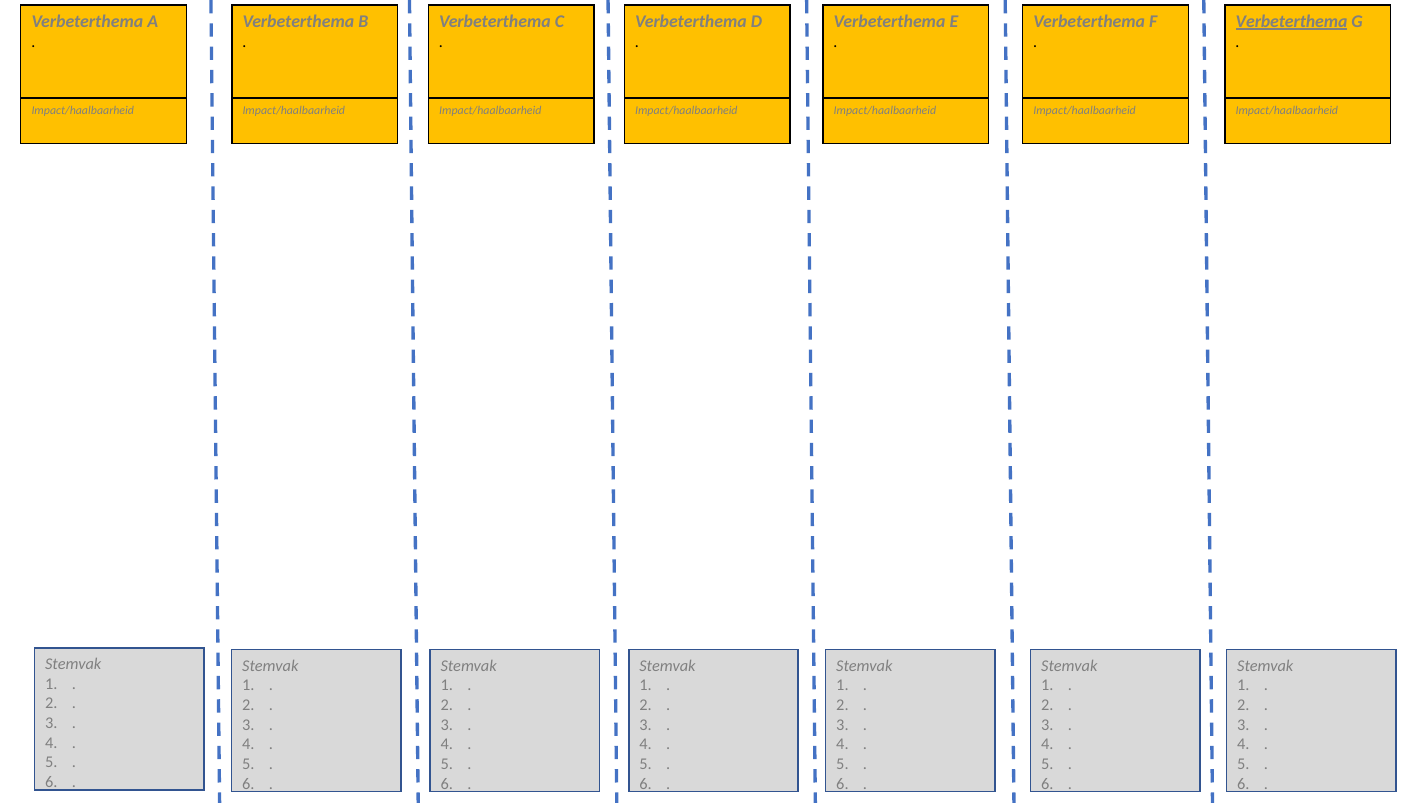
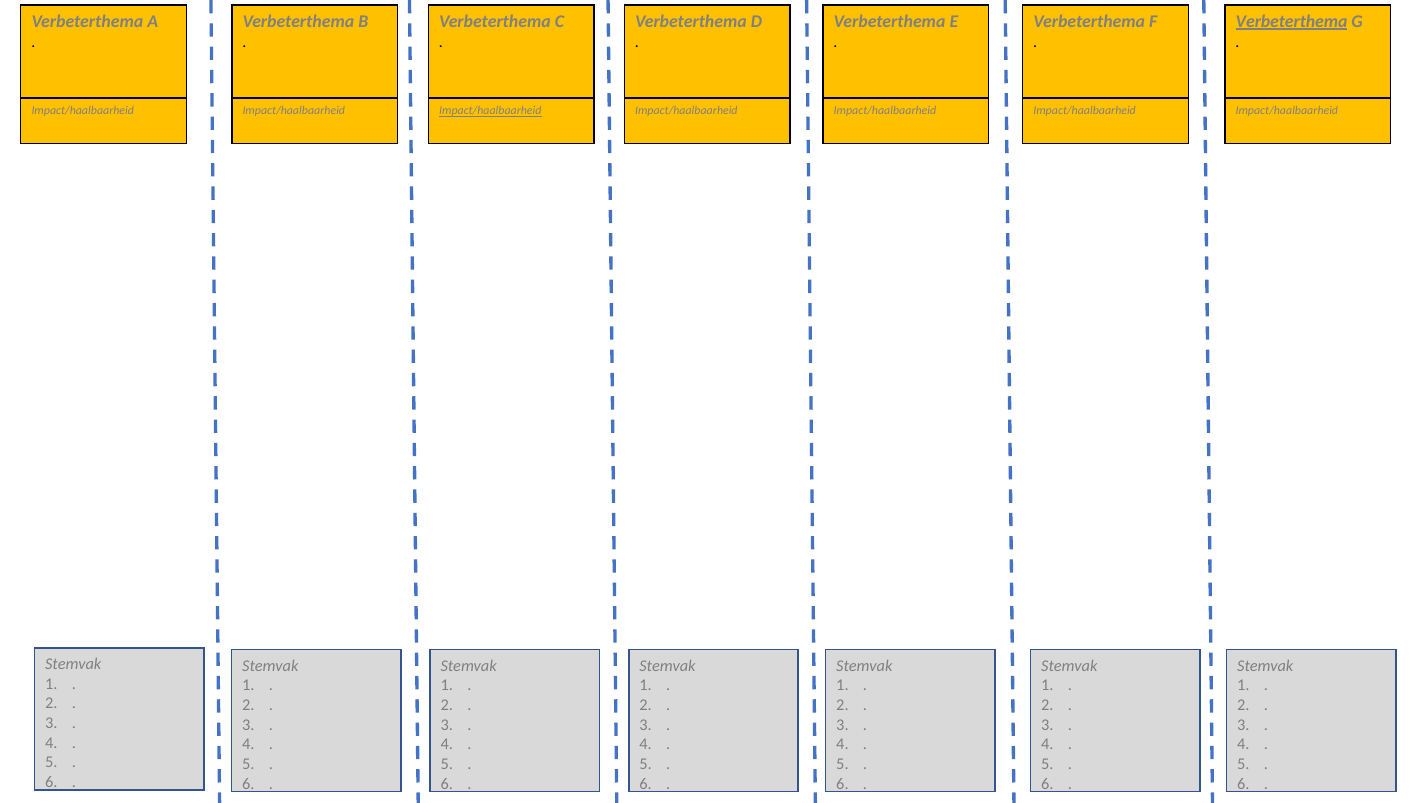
Impact/haalbaarheid at (490, 111) underline: none -> present
